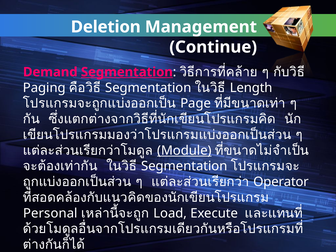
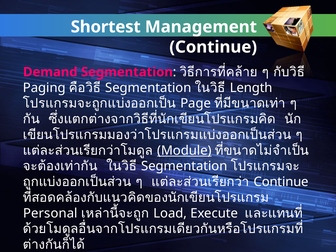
Deletion: Deletion -> Shortest
Segmentation at (127, 72) underline: present -> none
Operator at (281, 182): Operator -> Continue
